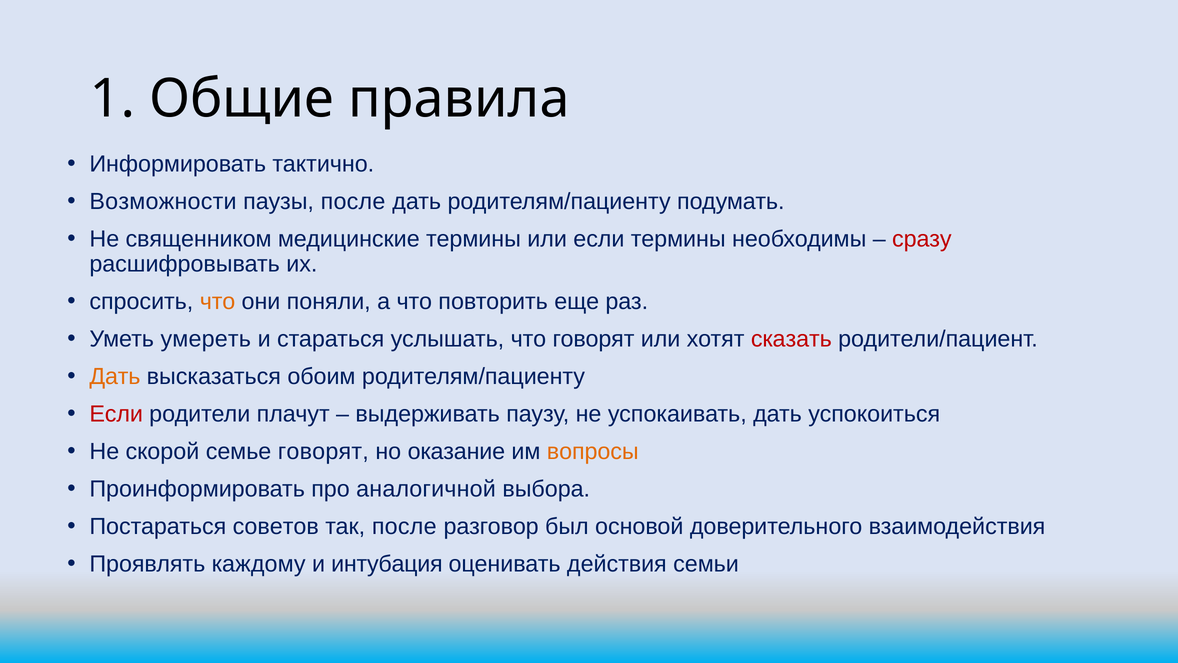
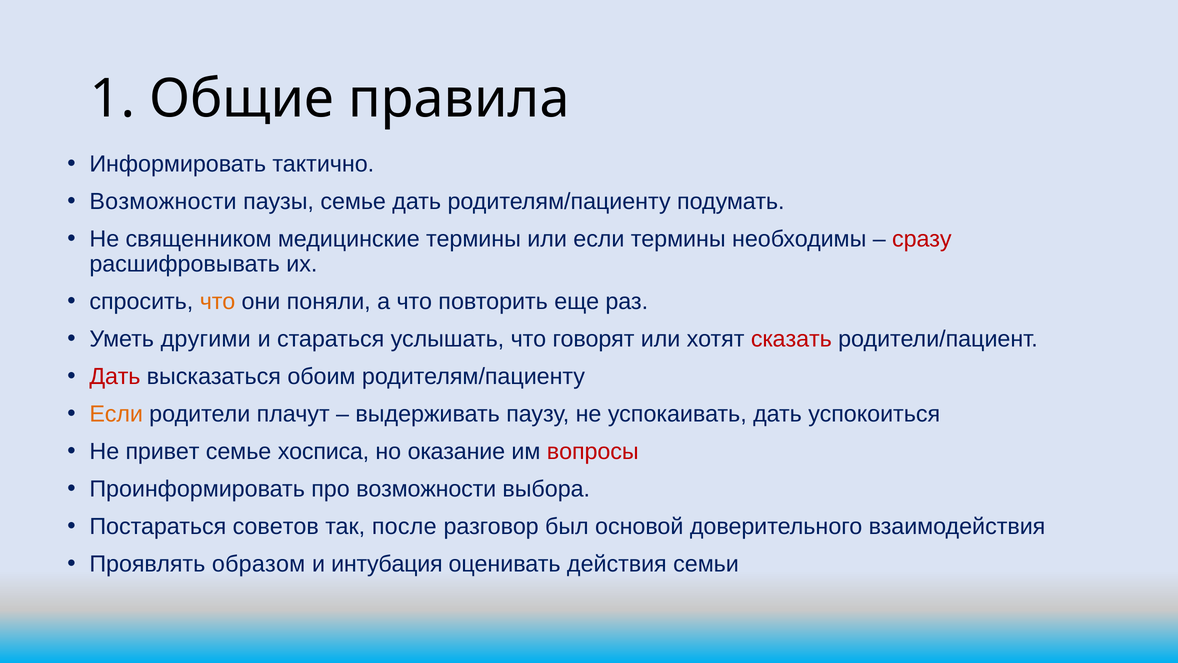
паузы после: после -> семье
умереть: умереть -> другими
Дать at (115, 376) colour: orange -> red
Если at (116, 414) colour: red -> orange
скорой: скорой -> привет
семье говорят: говорят -> хосписа
вопросы colour: orange -> red
про аналогичной: аналогичной -> возможности
каждому: каждому -> образом
